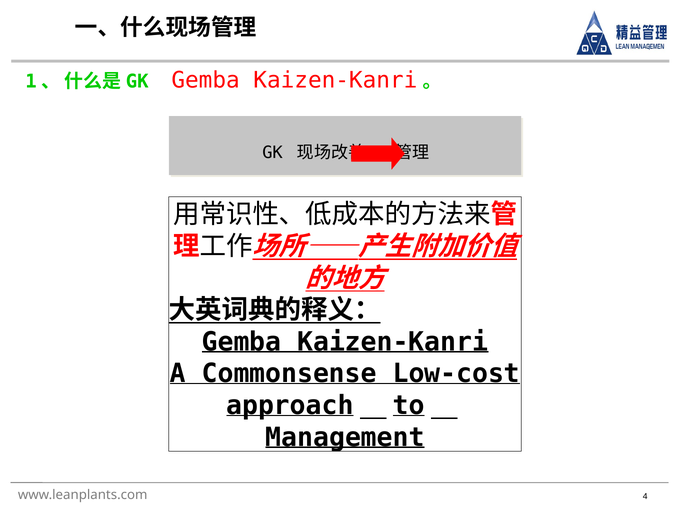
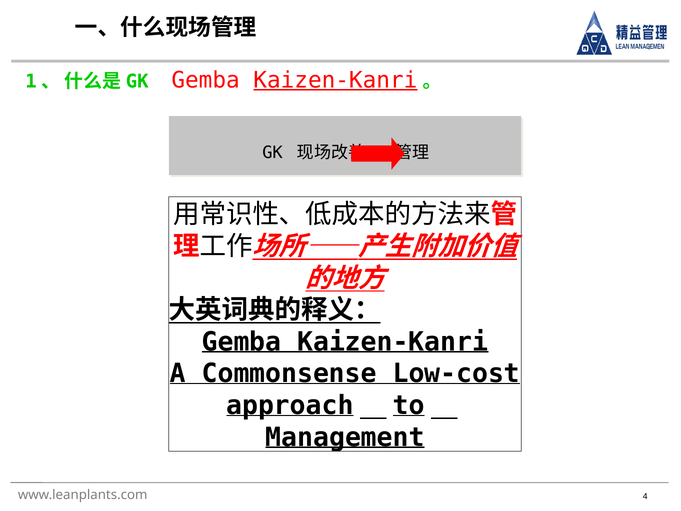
Kaizen-Kanri at (335, 80) underline: none -> present
